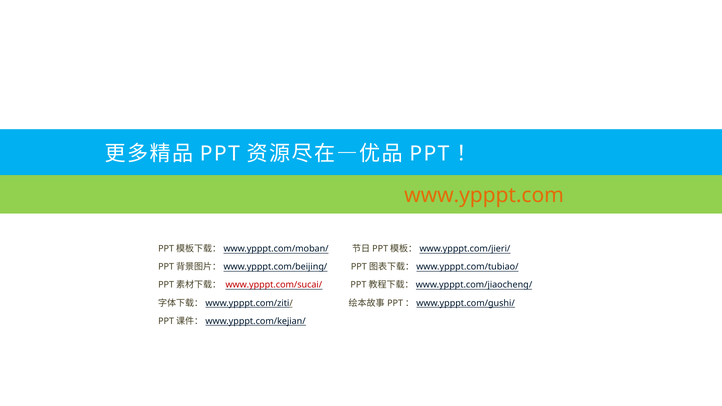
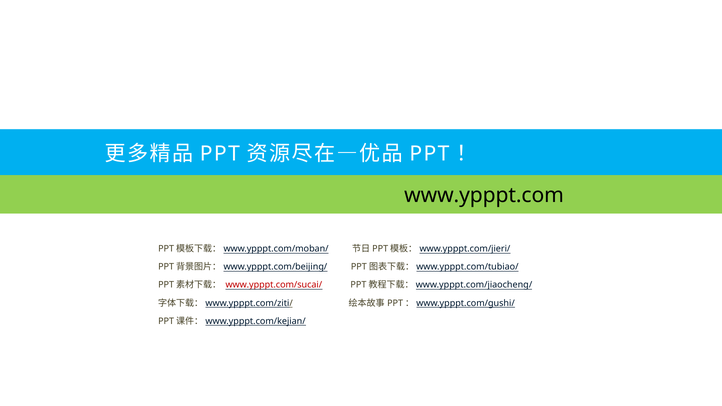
www.ypppt.com colour: orange -> black
